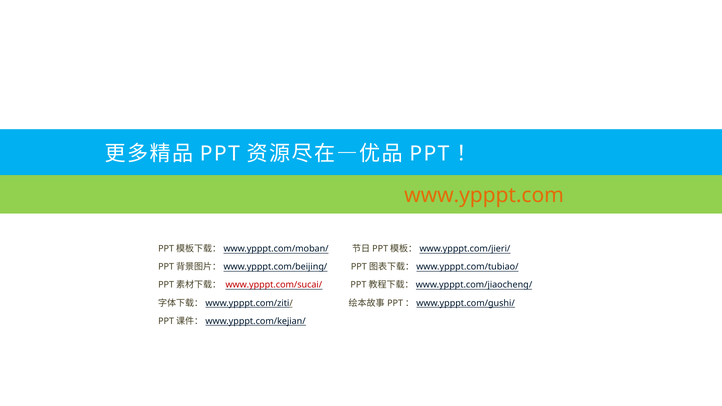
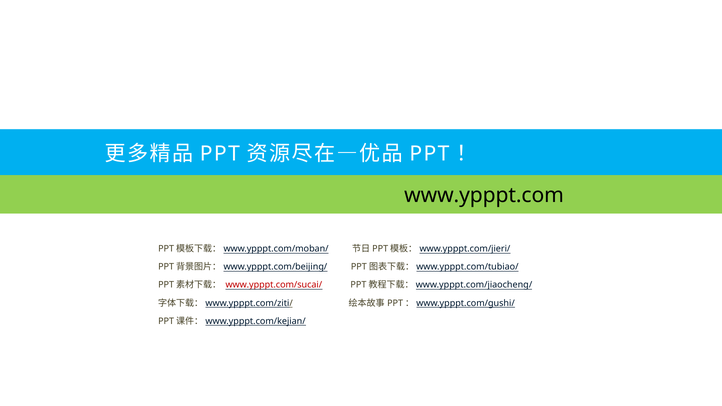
www.ypppt.com colour: orange -> black
